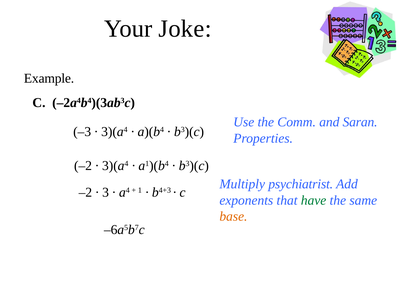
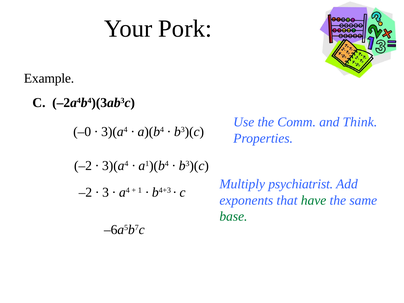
Joke: Joke -> Pork
Saran: Saran -> Think
–3: –3 -> –0
base colour: orange -> green
